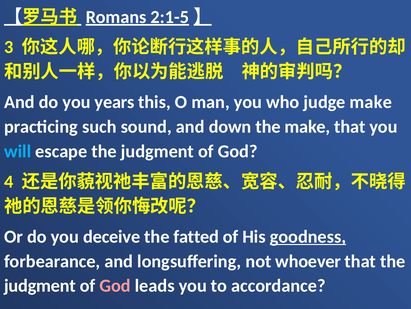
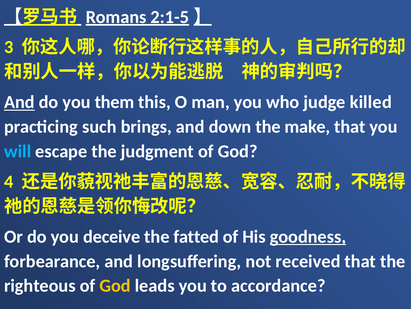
And at (19, 102) underline: none -> present
years: years -> them
judge make: make -> killed
sound: sound -> brings
whoever: whoever -> received
judgment at (40, 285): judgment -> righteous
God at (115, 285) colour: pink -> yellow
